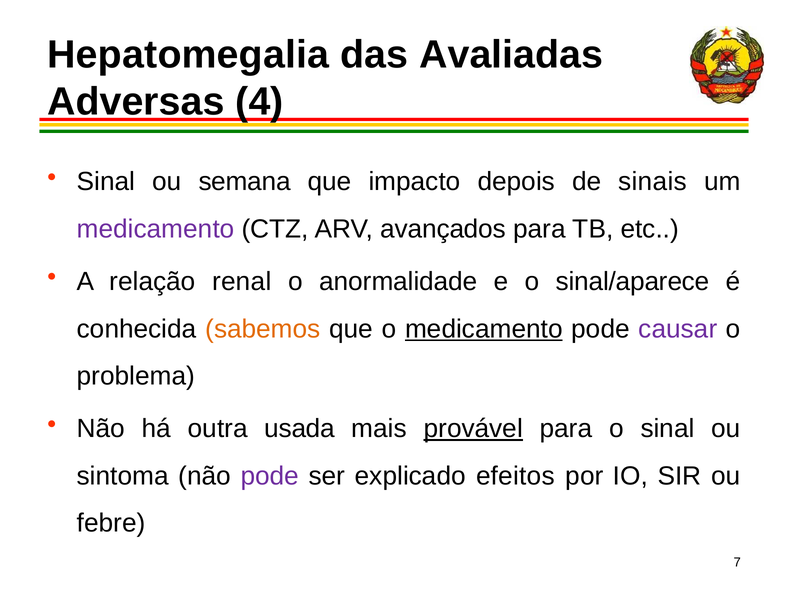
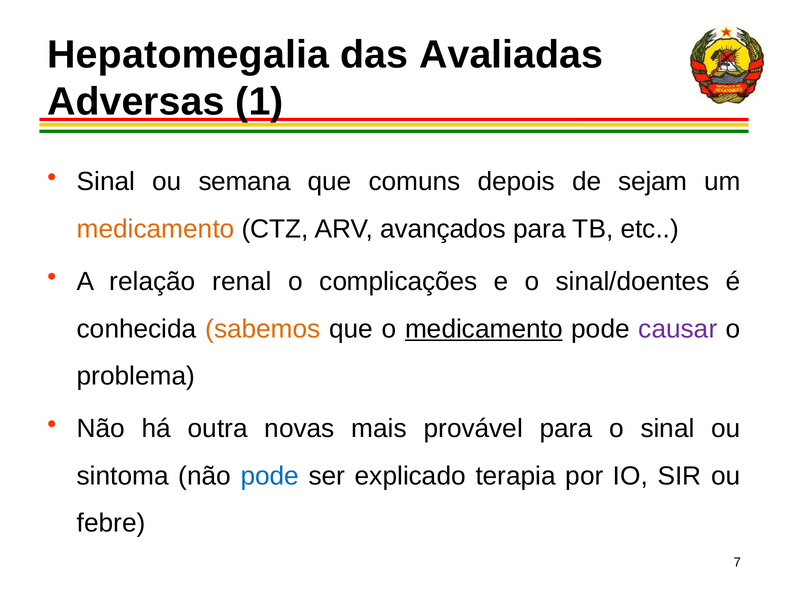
4: 4 -> 1
impacto: impacto -> comuns
sinais: sinais -> sejam
medicamento at (156, 229) colour: purple -> orange
anormalidade: anormalidade -> complicações
sinal/aparece: sinal/aparece -> sinal/doentes
usada: usada -> novas
provável underline: present -> none
pode at (270, 476) colour: purple -> blue
efeitos: efeitos -> terapia
